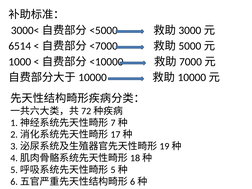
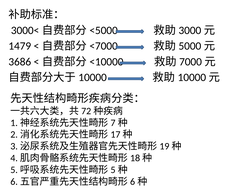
6514: 6514 -> 1479
1000: 1000 -> 3686
